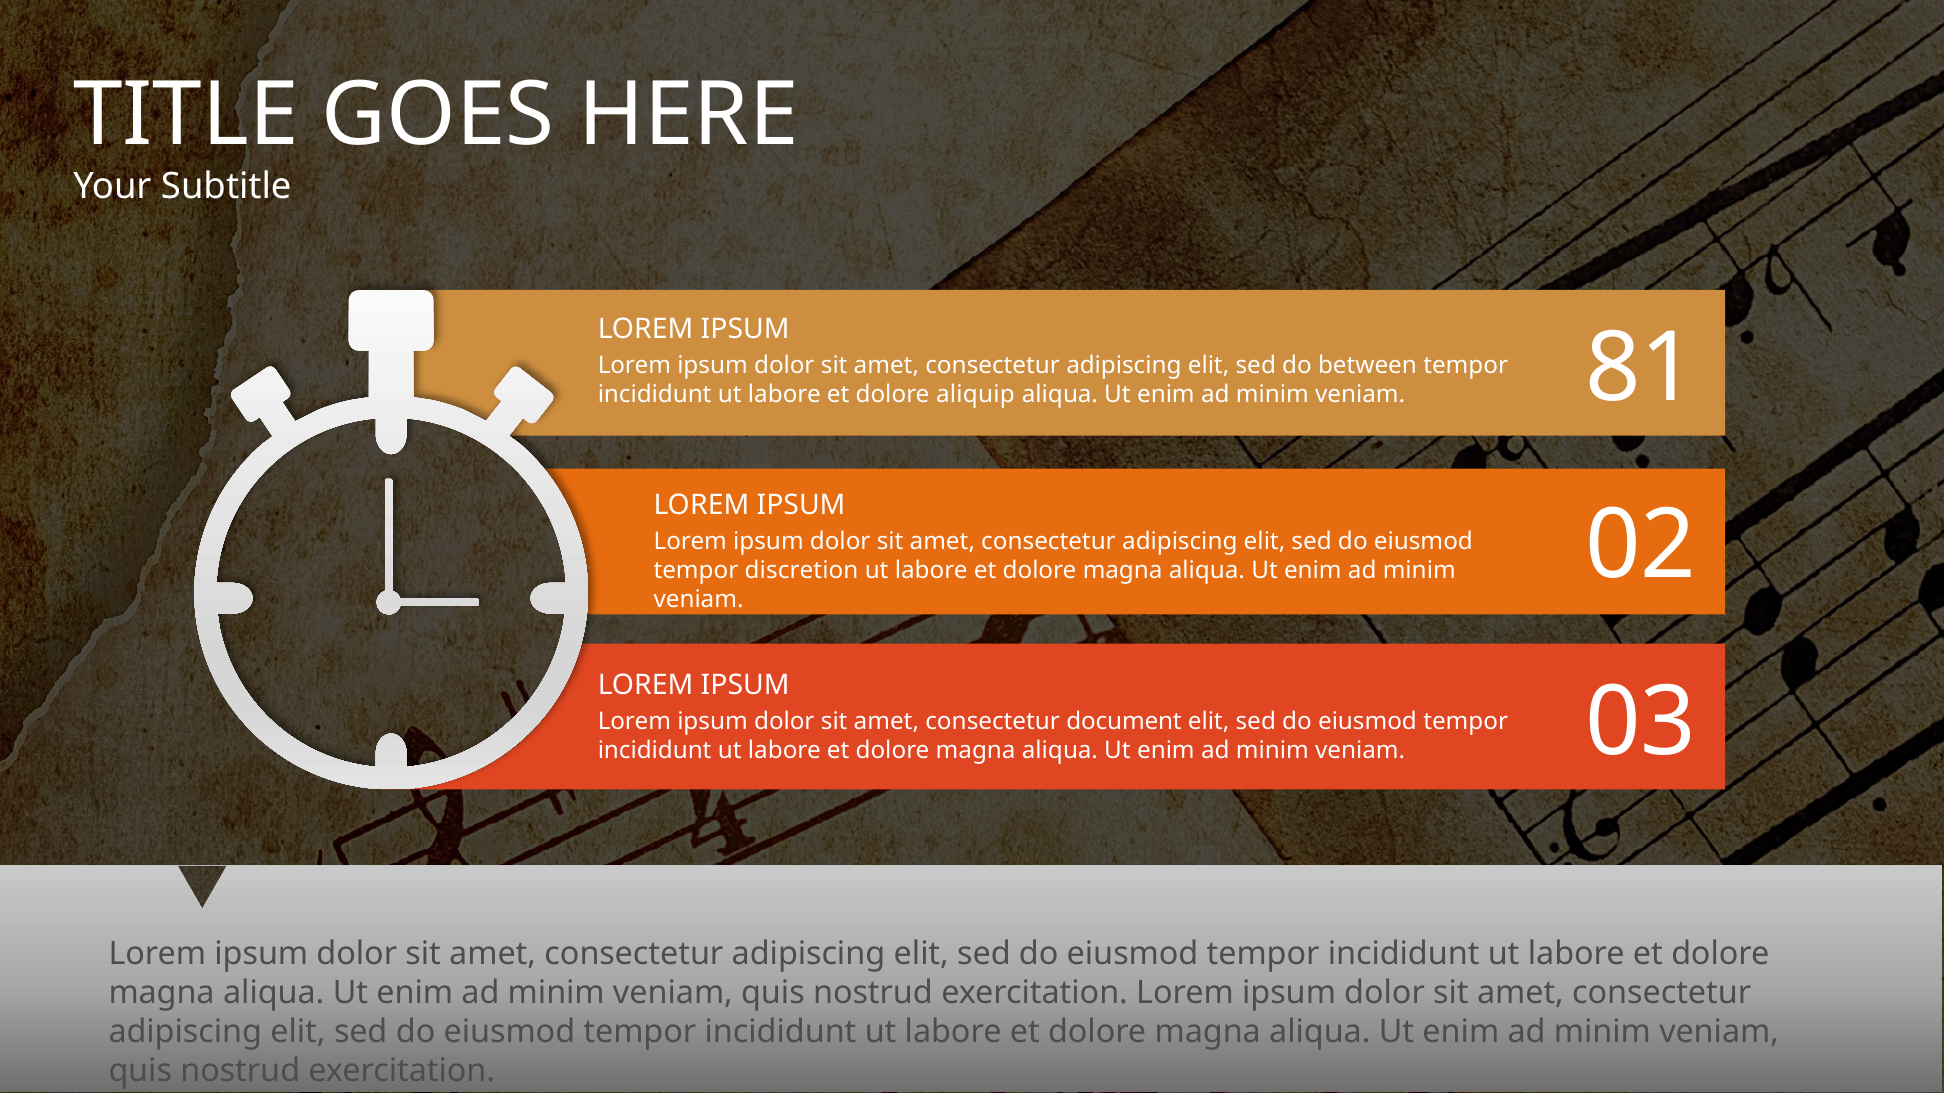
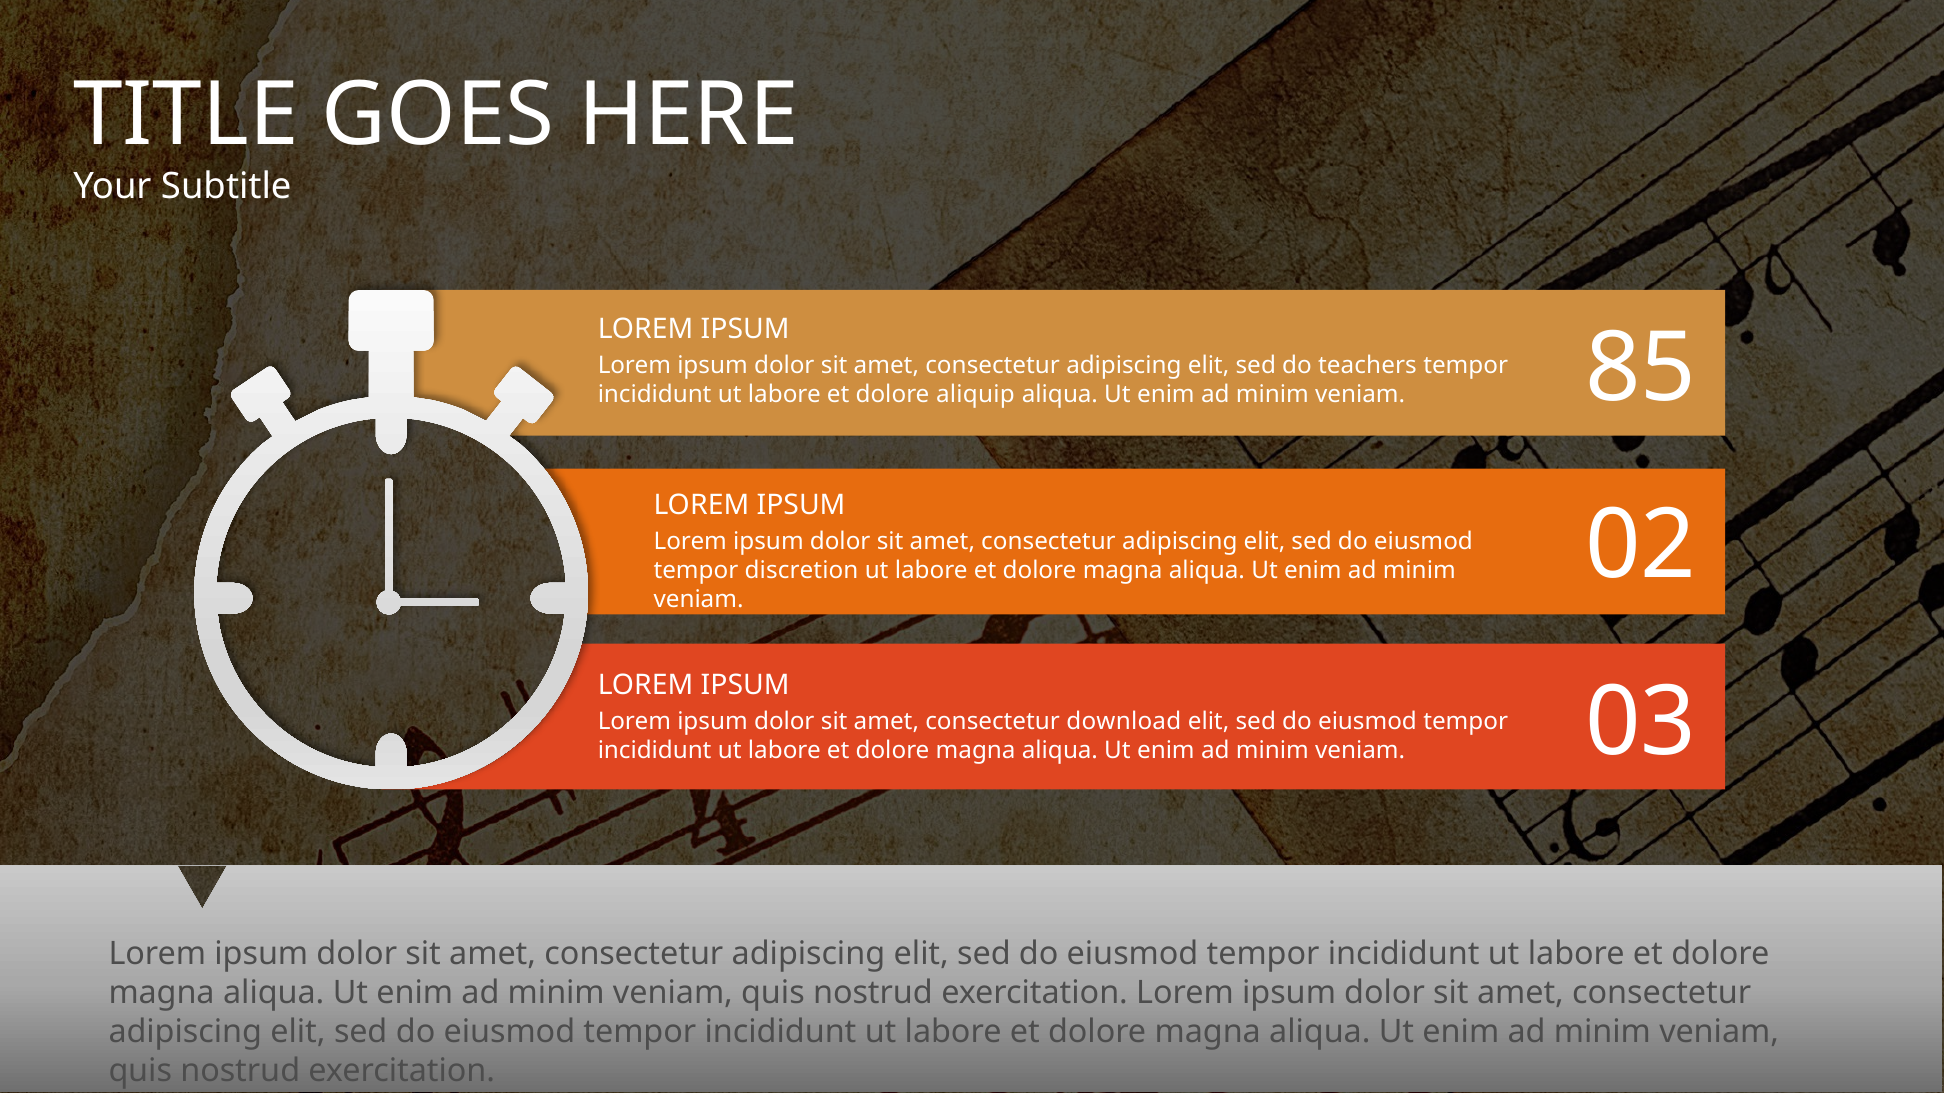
between: between -> teachers
81: 81 -> 85
document: document -> download
